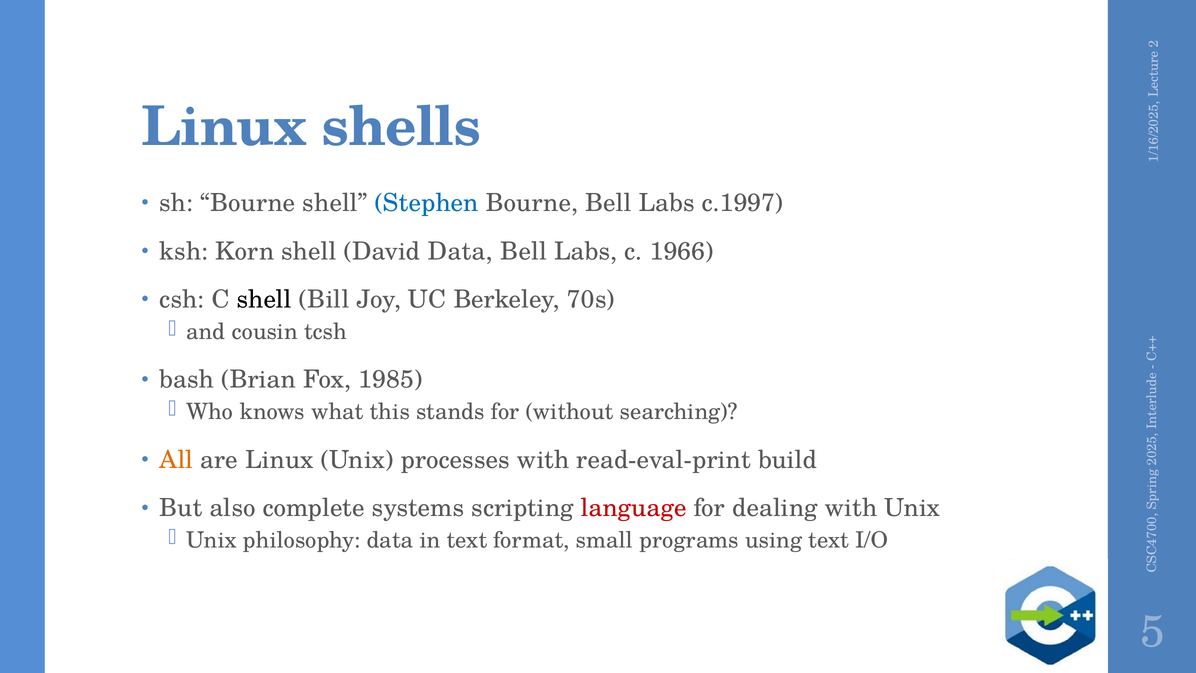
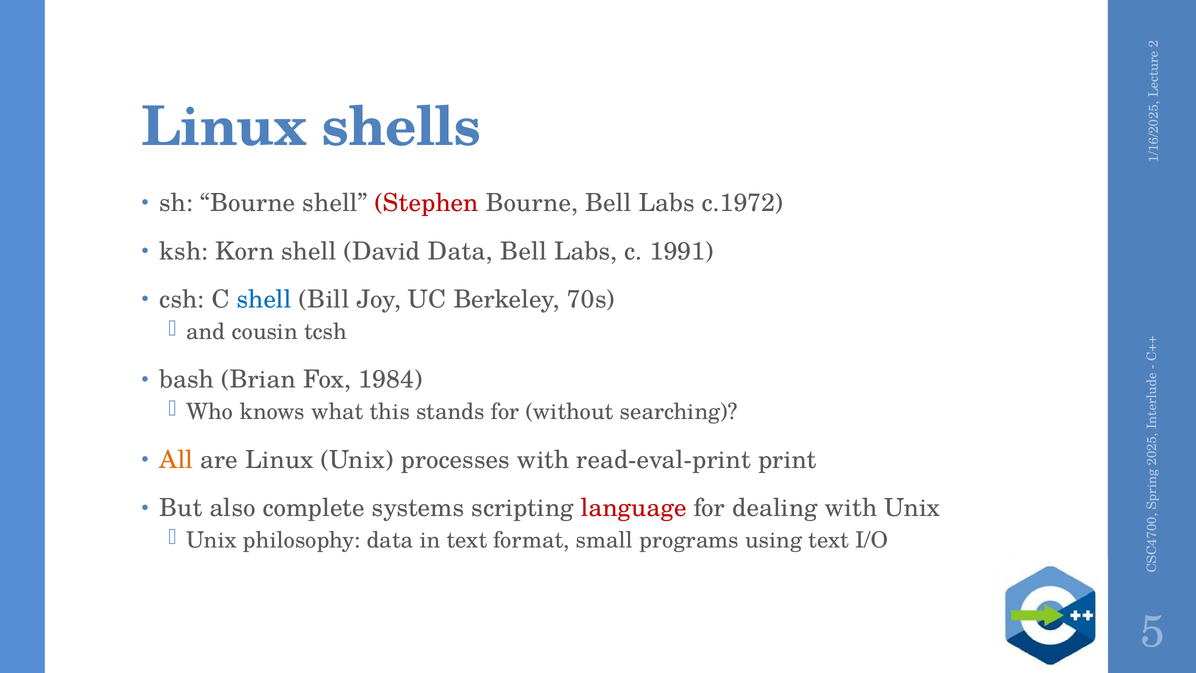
Stephen colour: blue -> red
c.1997: c.1997 -> c.1972
1966: 1966 -> 1991
shell at (264, 300) colour: black -> blue
1985: 1985 -> 1984
build: build -> print
